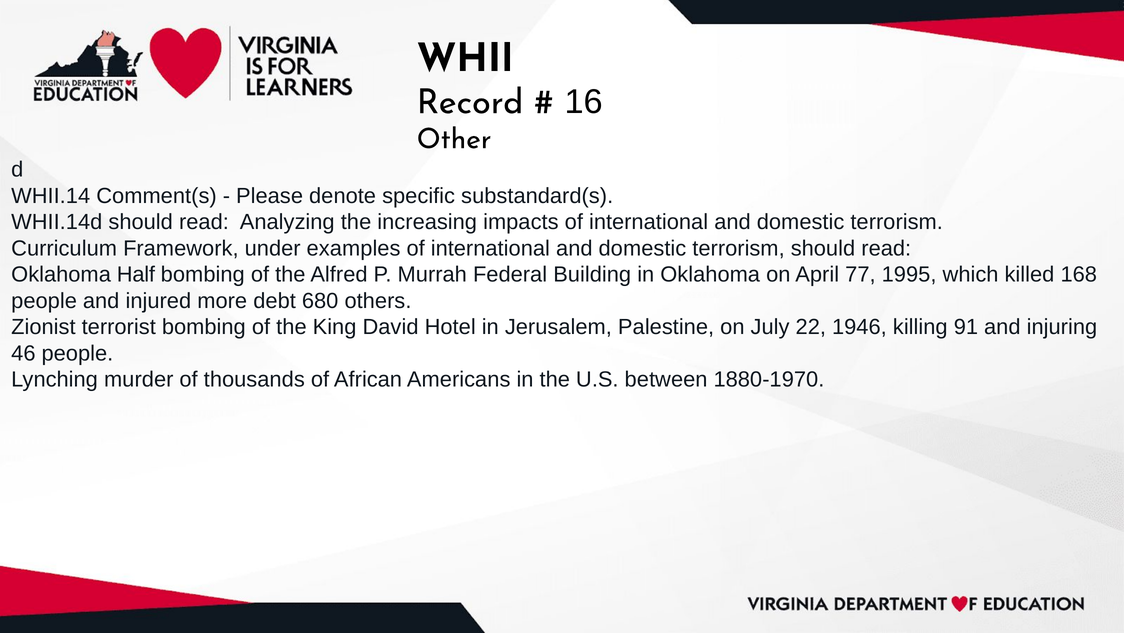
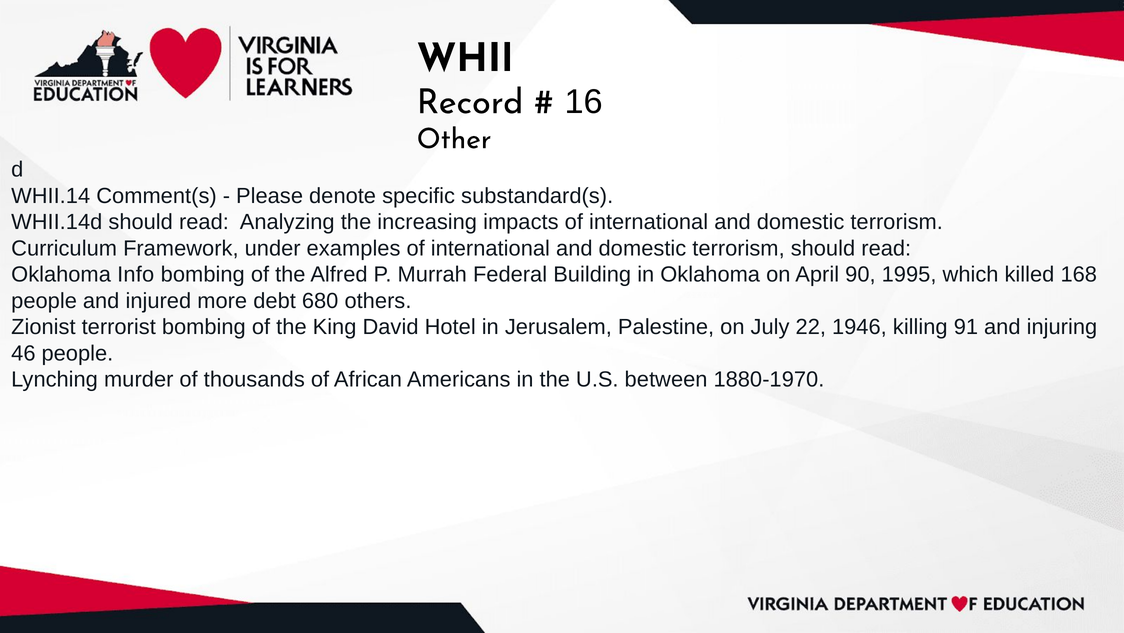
Half: Half -> Info
77: 77 -> 90
